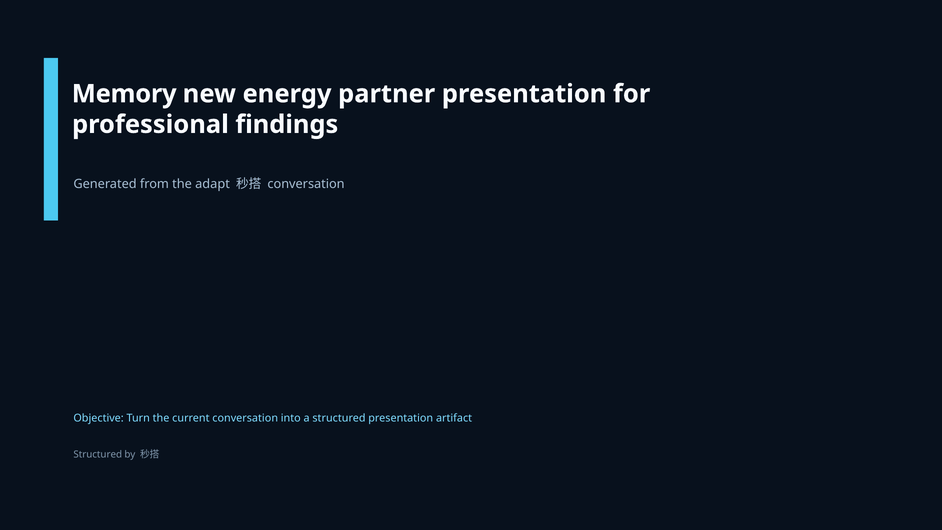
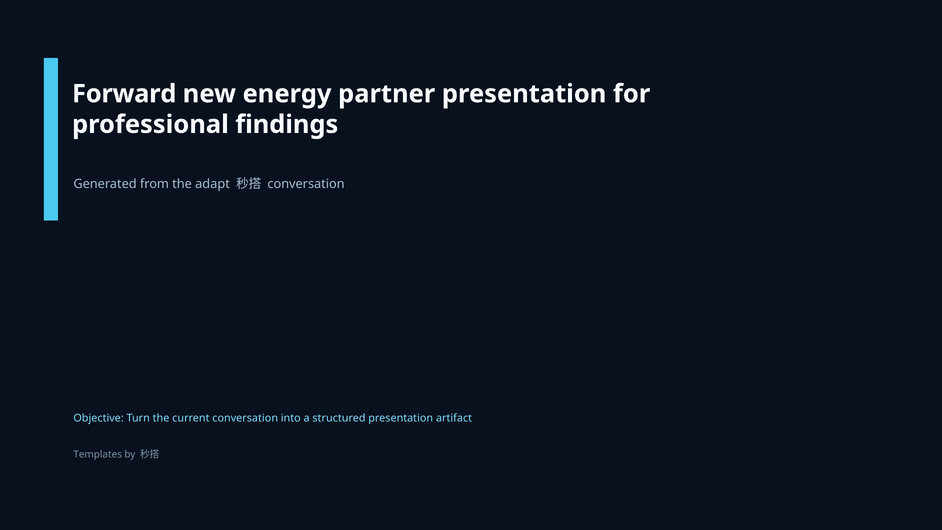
Memory: Memory -> Forward
Structured at (98, 454): Structured -> Templates
